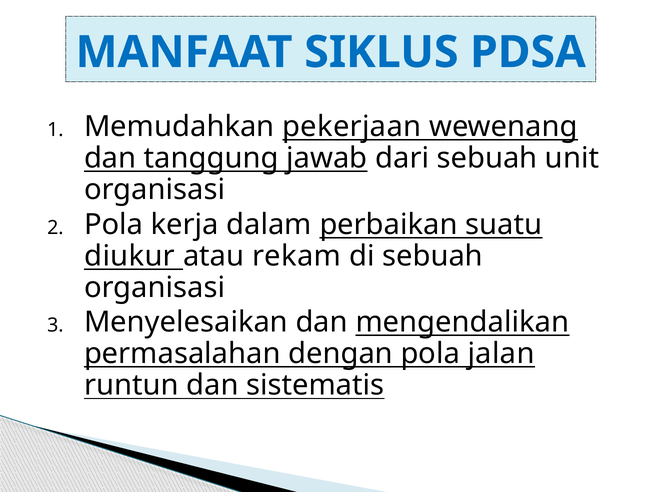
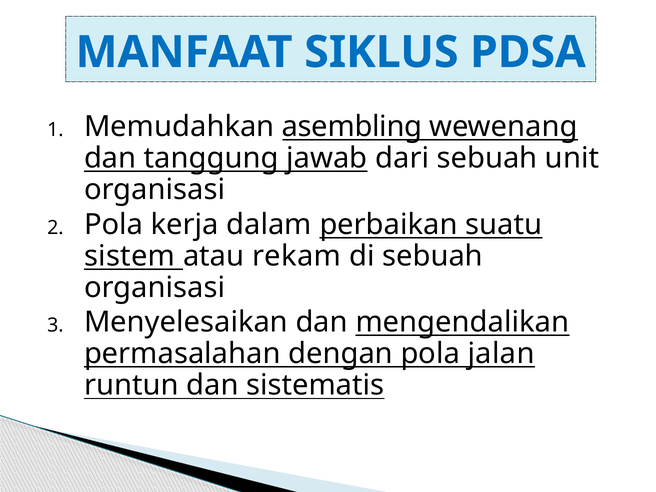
pekerjaan: pekerjaan -> asembling
diukur: diukur -> sistem
